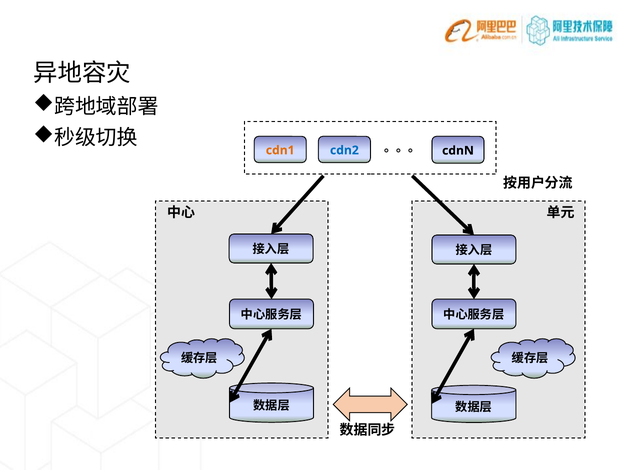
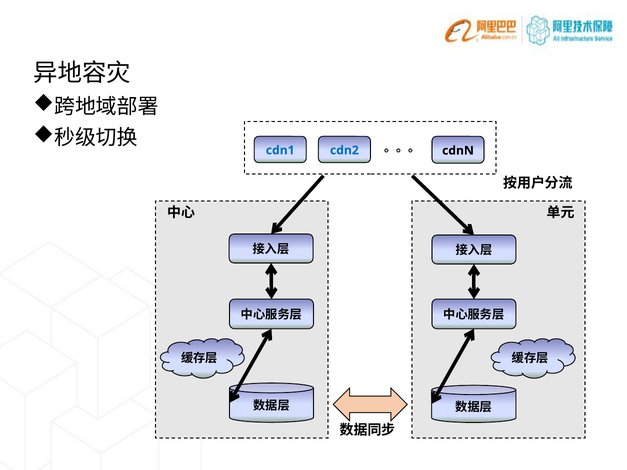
cdn1 colour: orange -> blue
